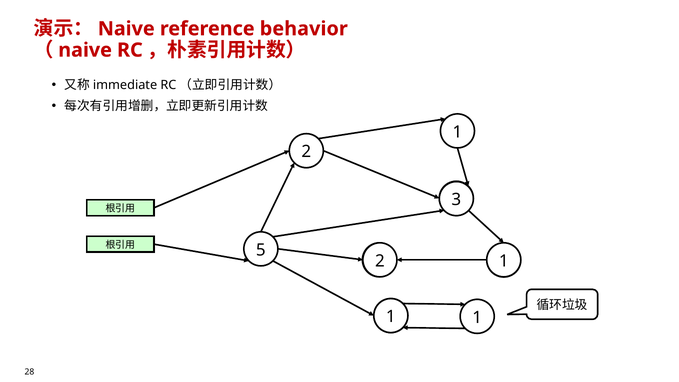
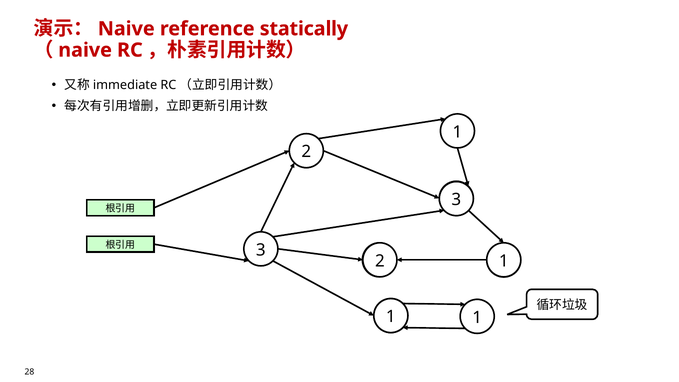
behavior: behavior -> statically
5 at (261, 250): 5 -> 3
